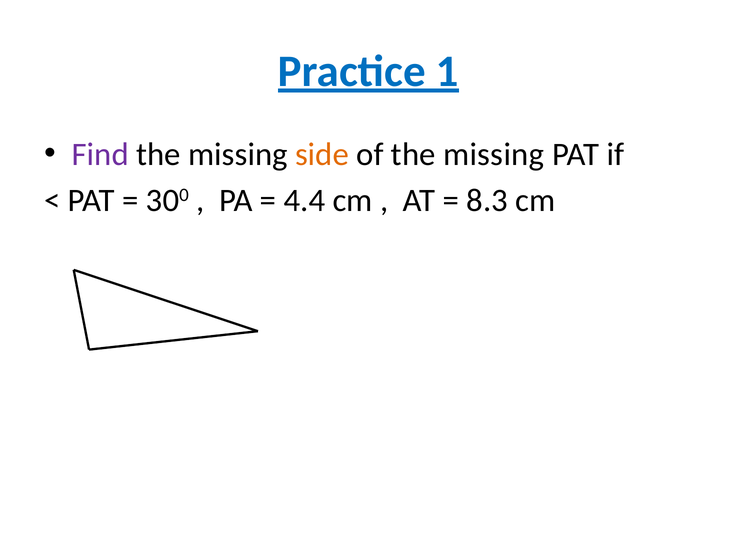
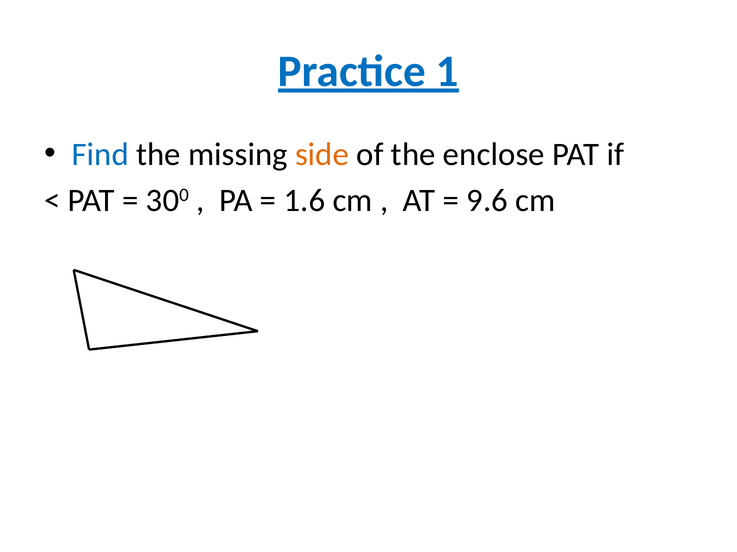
Find colour: purple -> blue
of the missing: missing -> enclose
4.4: 4.4 -> 1.6
8.3: 8.3 -> 9.6
